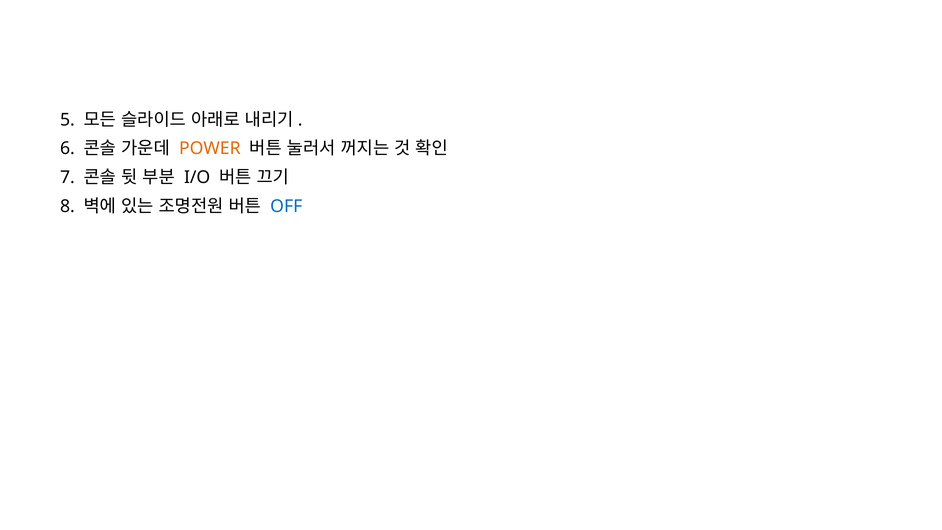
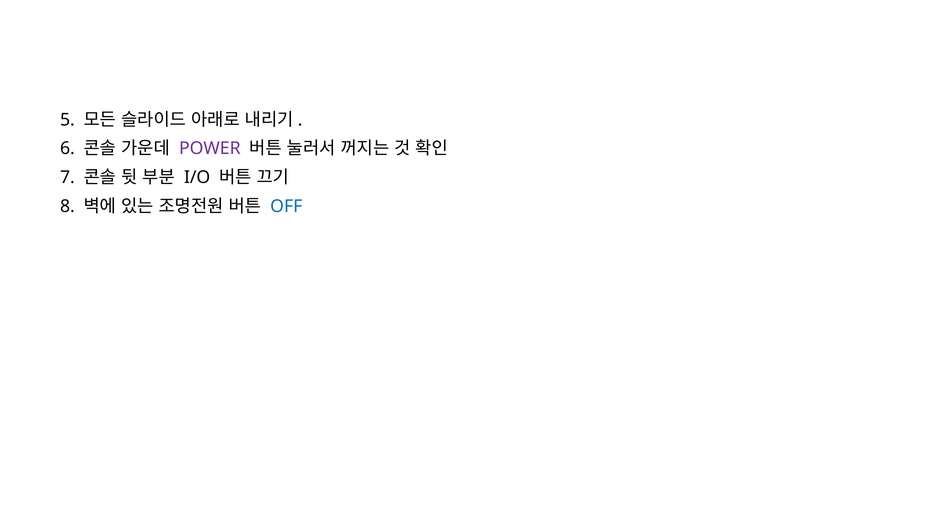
POWER colour: orange -> purple
